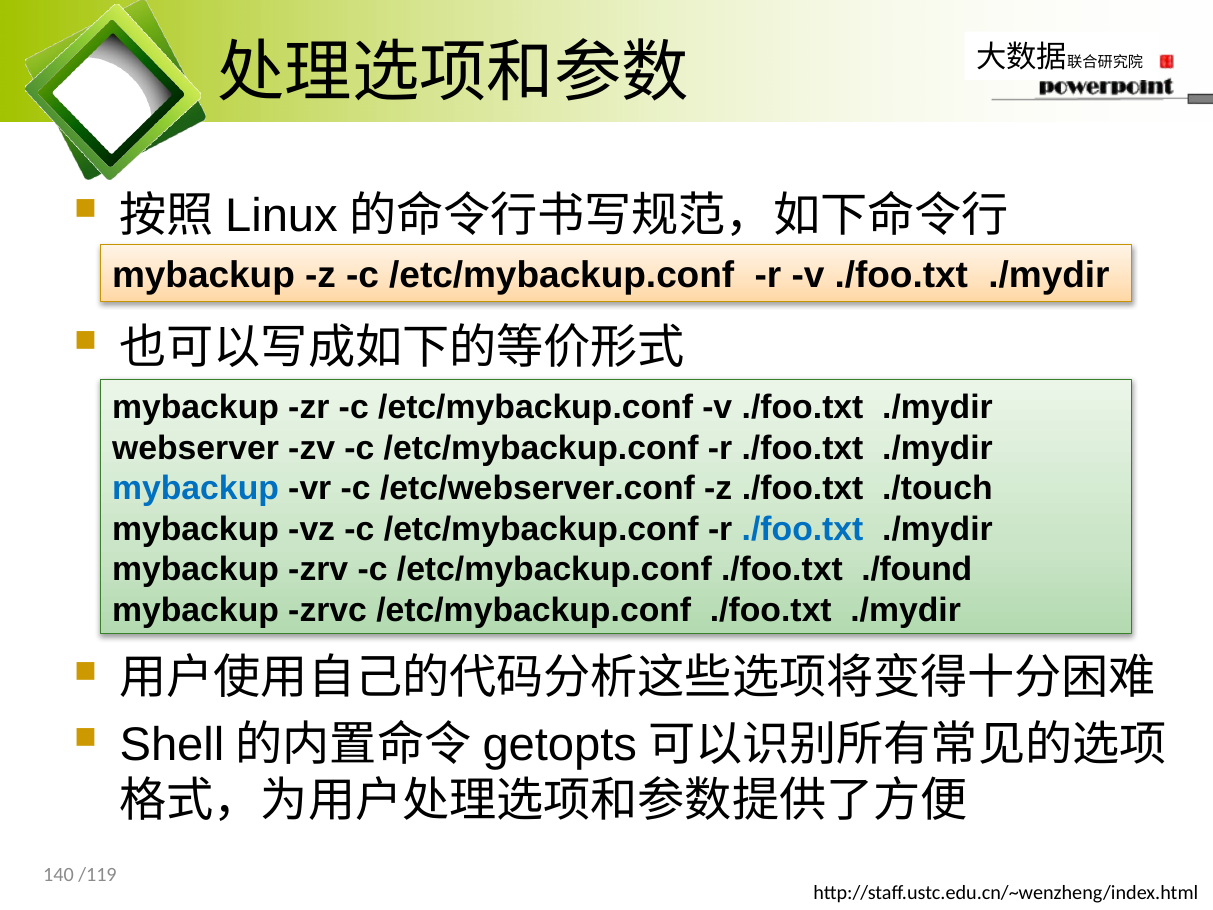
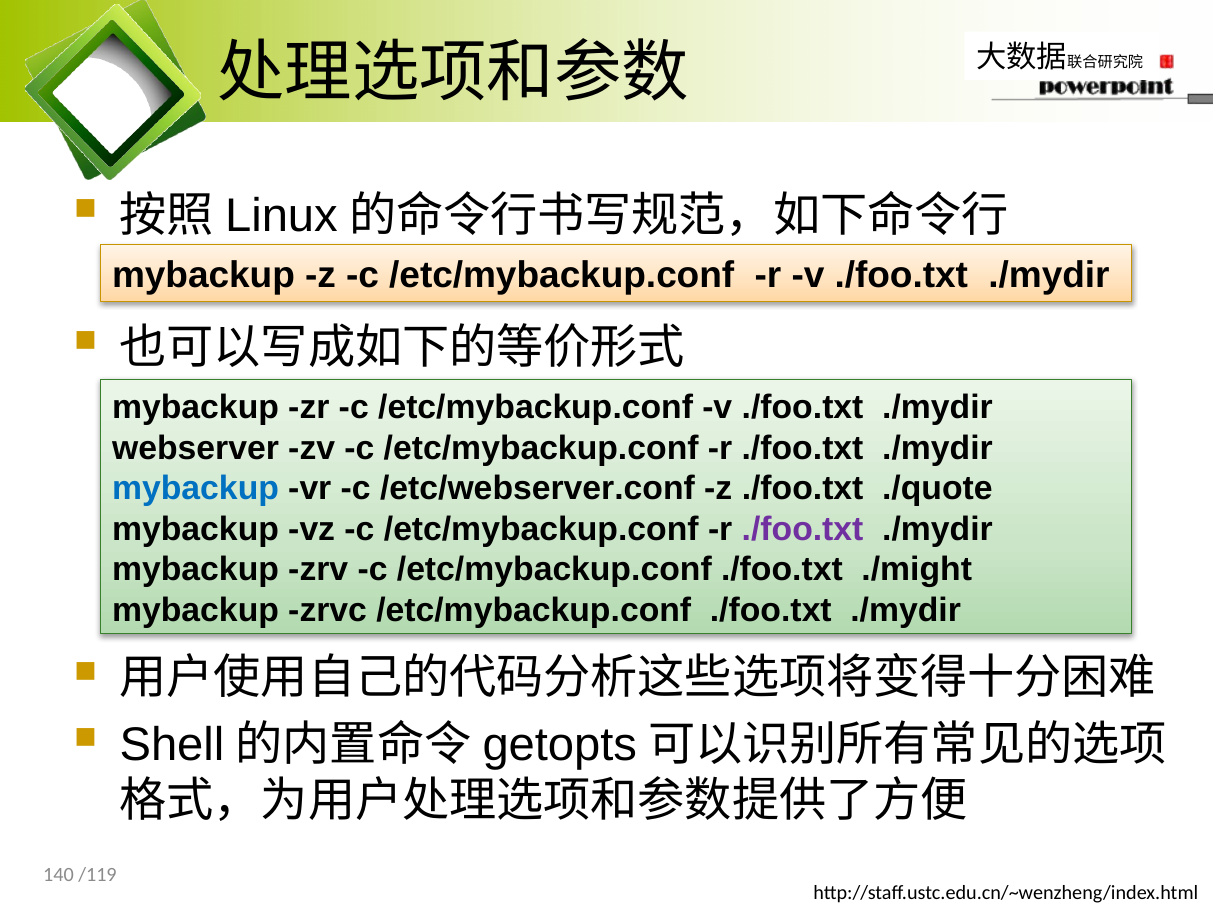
./touch: ./touch -> ./quote
./foo.txt at (803, 529) colour: blue -> purple
./found: ./found -> ./might
